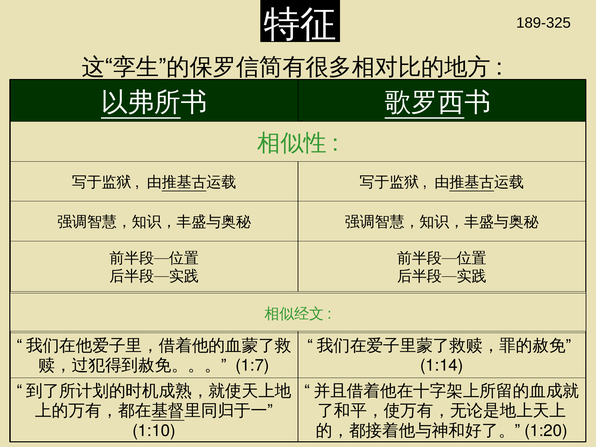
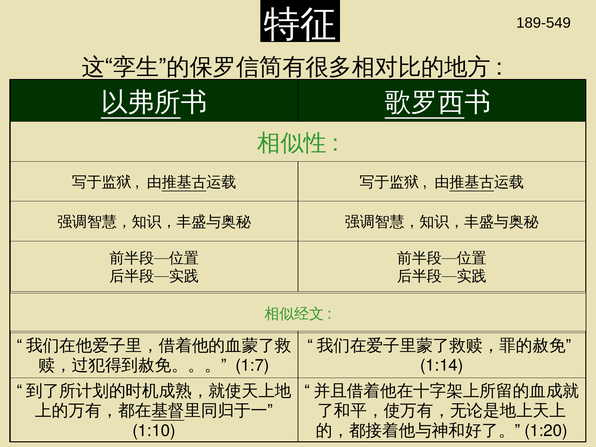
189-325: 189-325 -> 189-549
